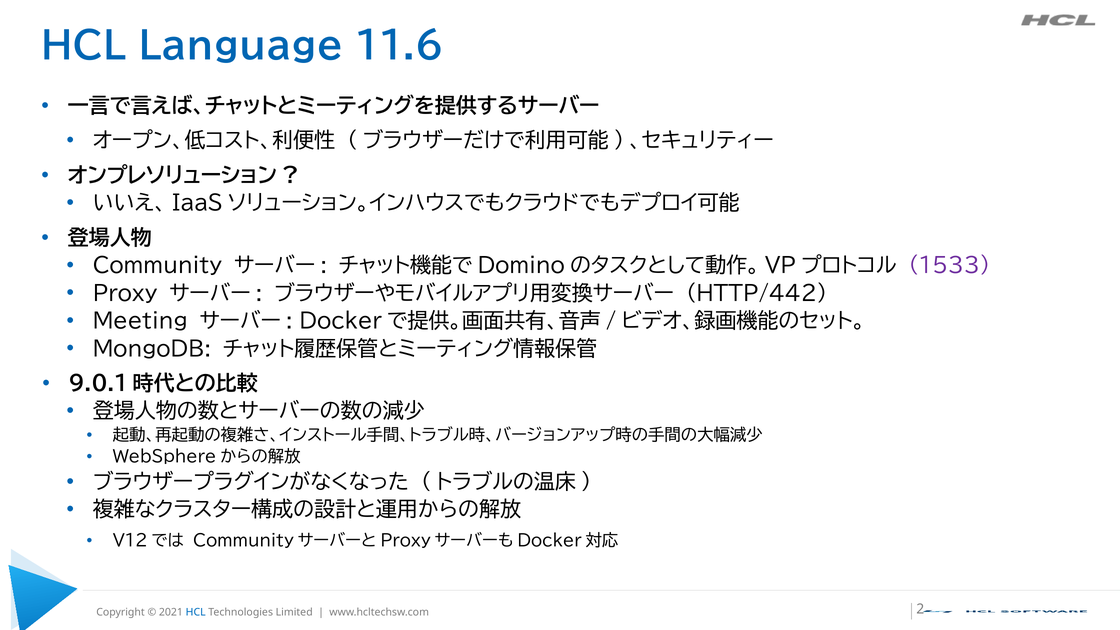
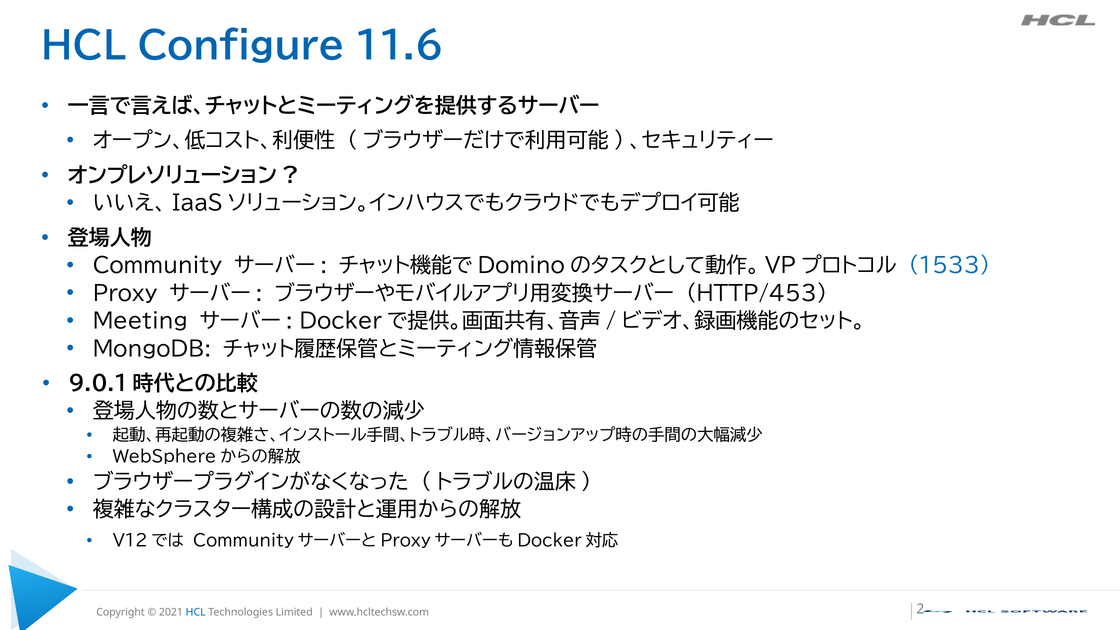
Language: Language -> Configure
1533 colour: purple -> blue
HTTP/442: HTTP/442 -> HTTP/453
